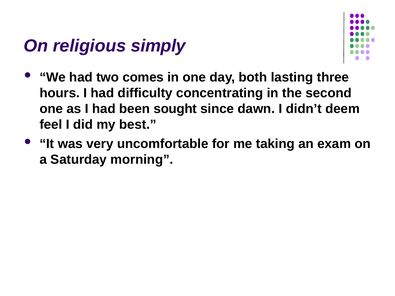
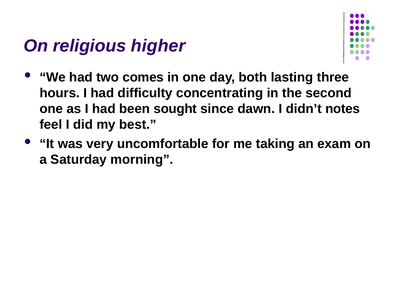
simply: simply -> higher
deem: deem -> notes
